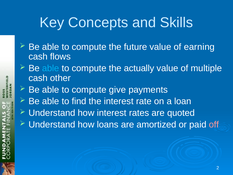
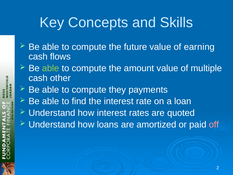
able at (51, 68) colour: light blue -> light green
actually: actually -> amount
give: give -> they
